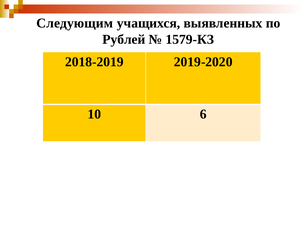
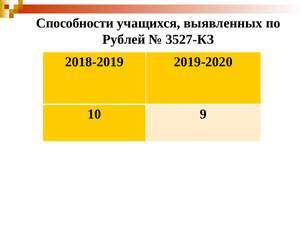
Следующим: Следующим -> Способности
1579-КЗ: 1579-КЗ -> 3527-КЗ
6: 6 -> 9
